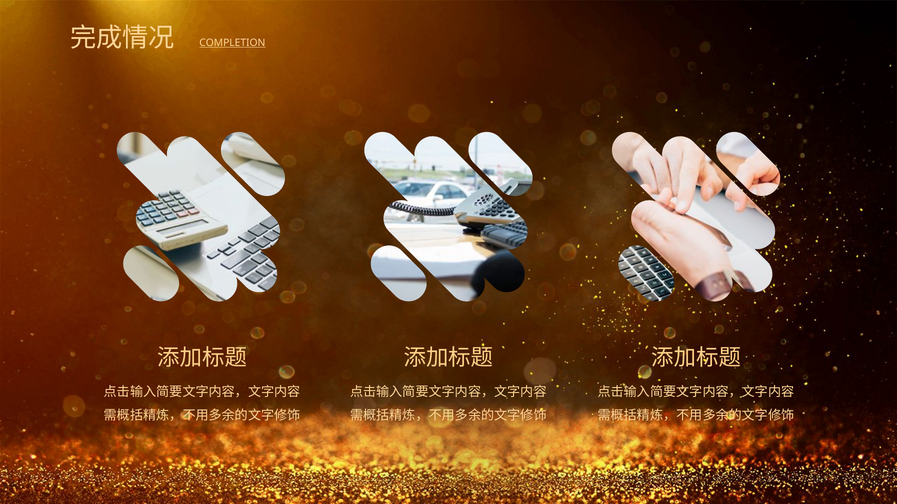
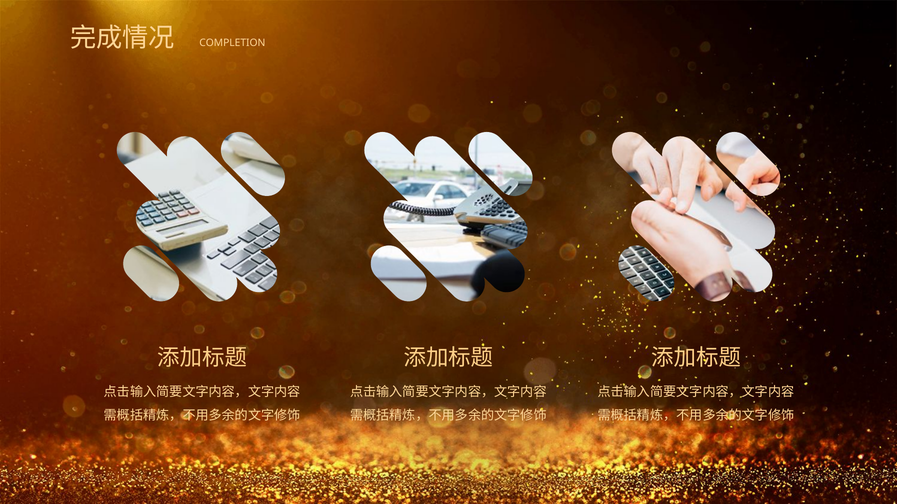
COMPLETION underline: present -> none
